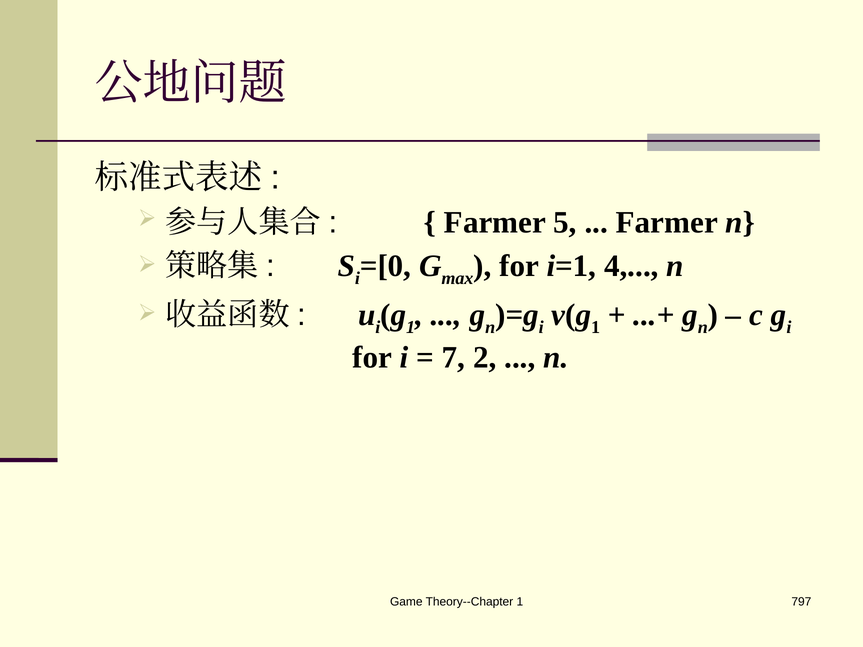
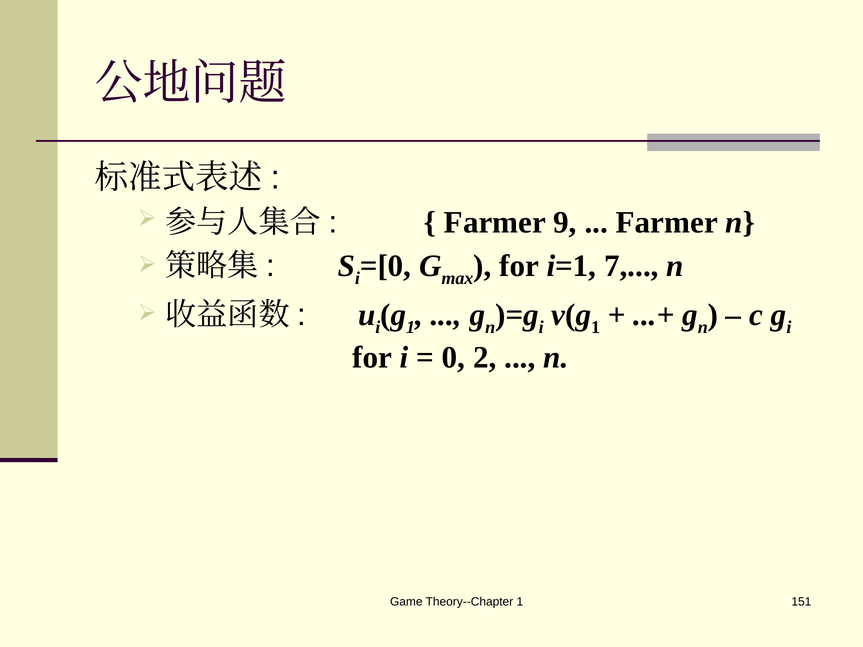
5: 5 -> 9
4: 4 -> 7
7: 7 -> 0
797: 797 -> 151
